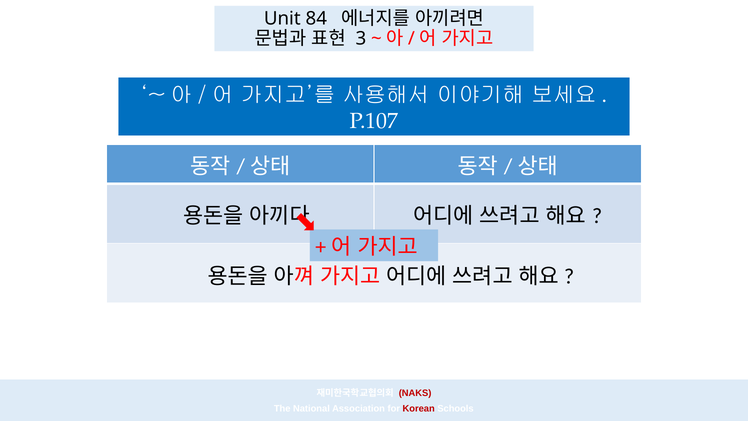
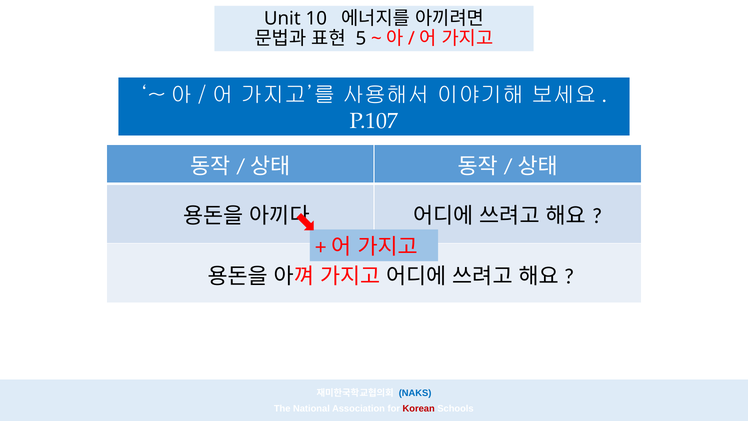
84: 84 -> 10
3: 3 -> 5
NAKS colour: red -> blue
